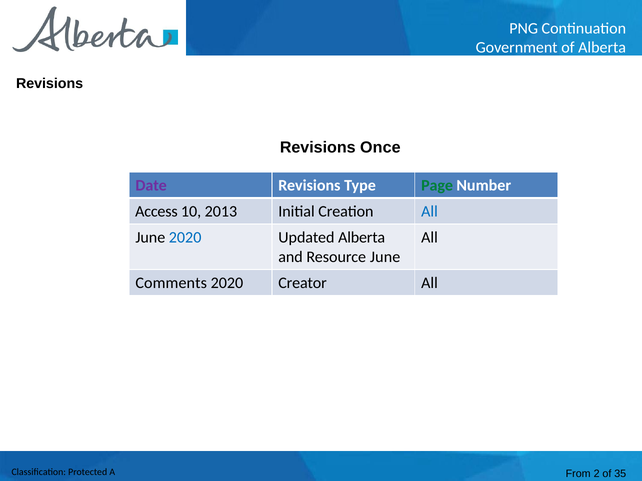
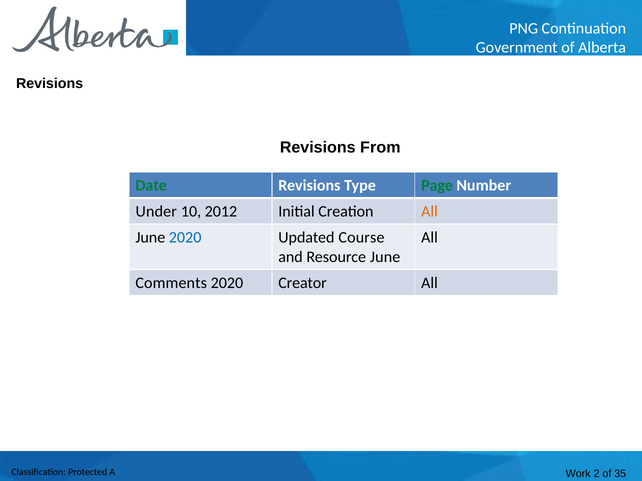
Once: Once -> From
Date colour: purple -> green
Access: Access -> Under
2013: 2013 -> 2012
All at (430, 211) colour: blue -> orange
Updated Alberta: Alberta -> Course
From: From -> Work
